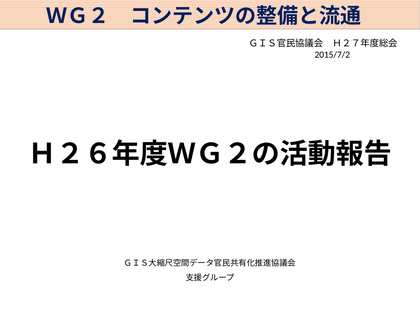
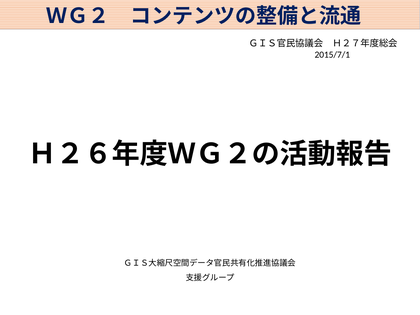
2015/7/2: 2015/7/2 -> 2015/7/1
